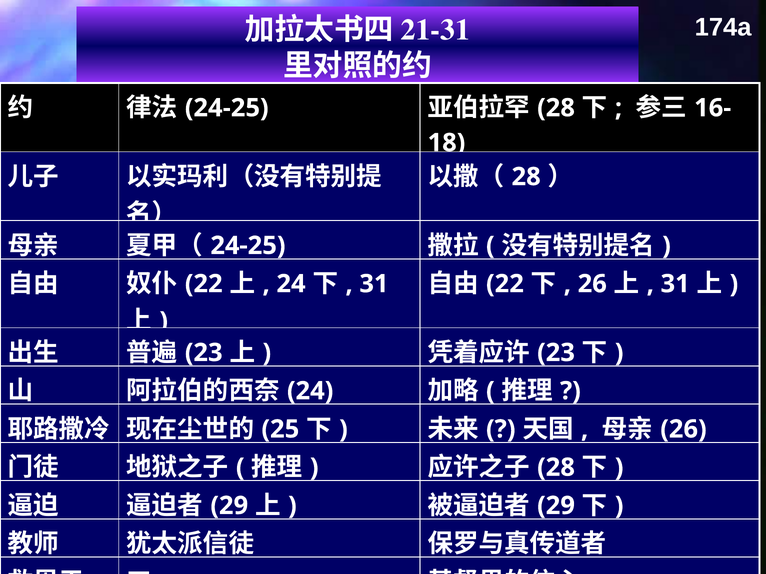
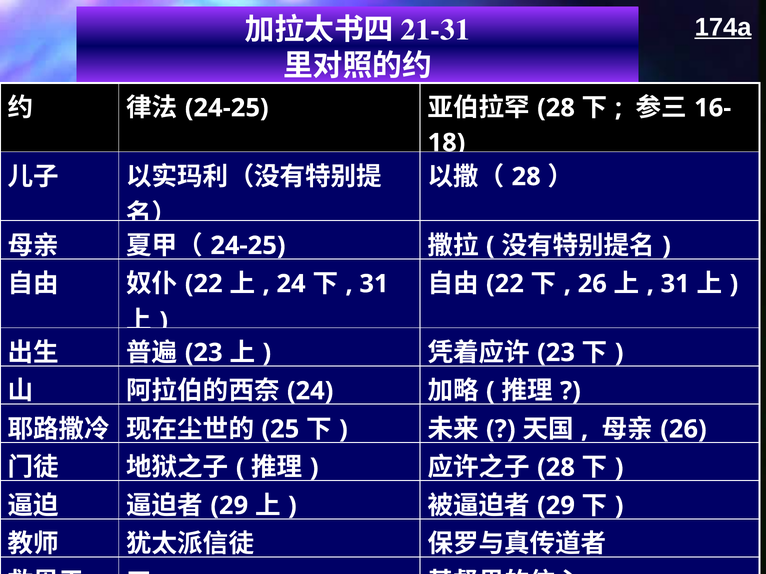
174a underline: none -> present
